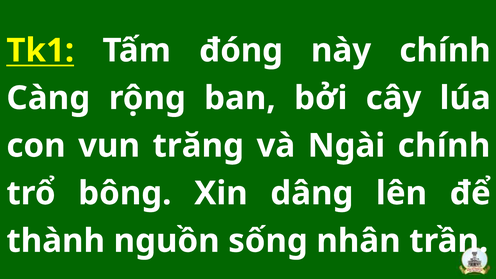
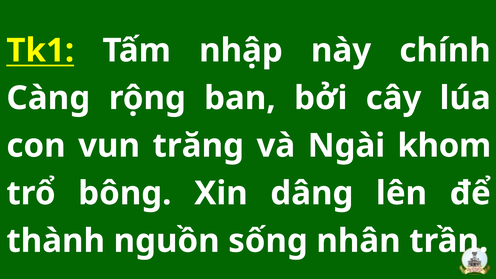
đóng: đóng -> nhập
Ngài chính: chính -> khom
